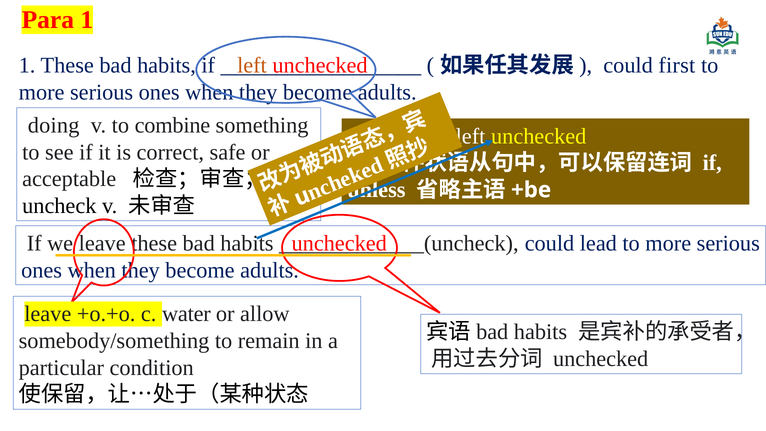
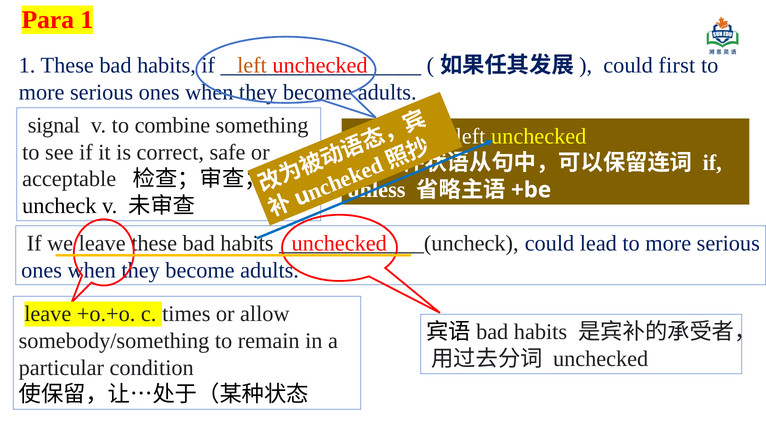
doing: doing -> signal
water: water -> times
